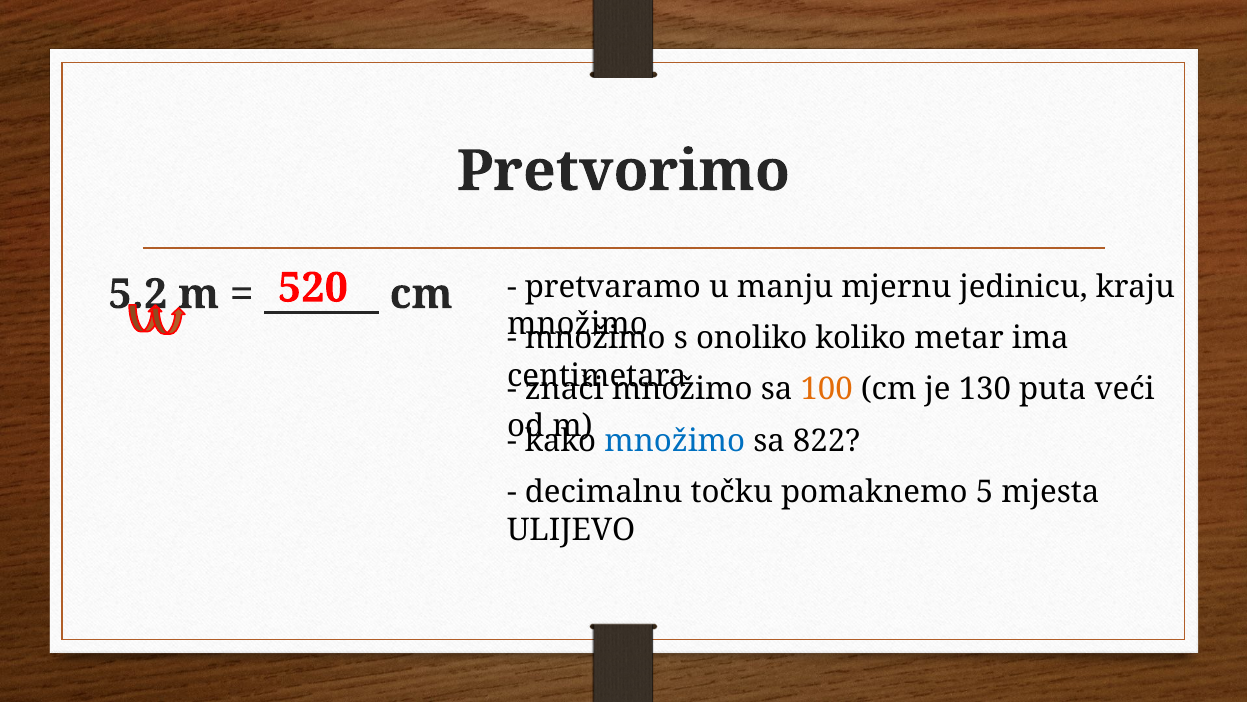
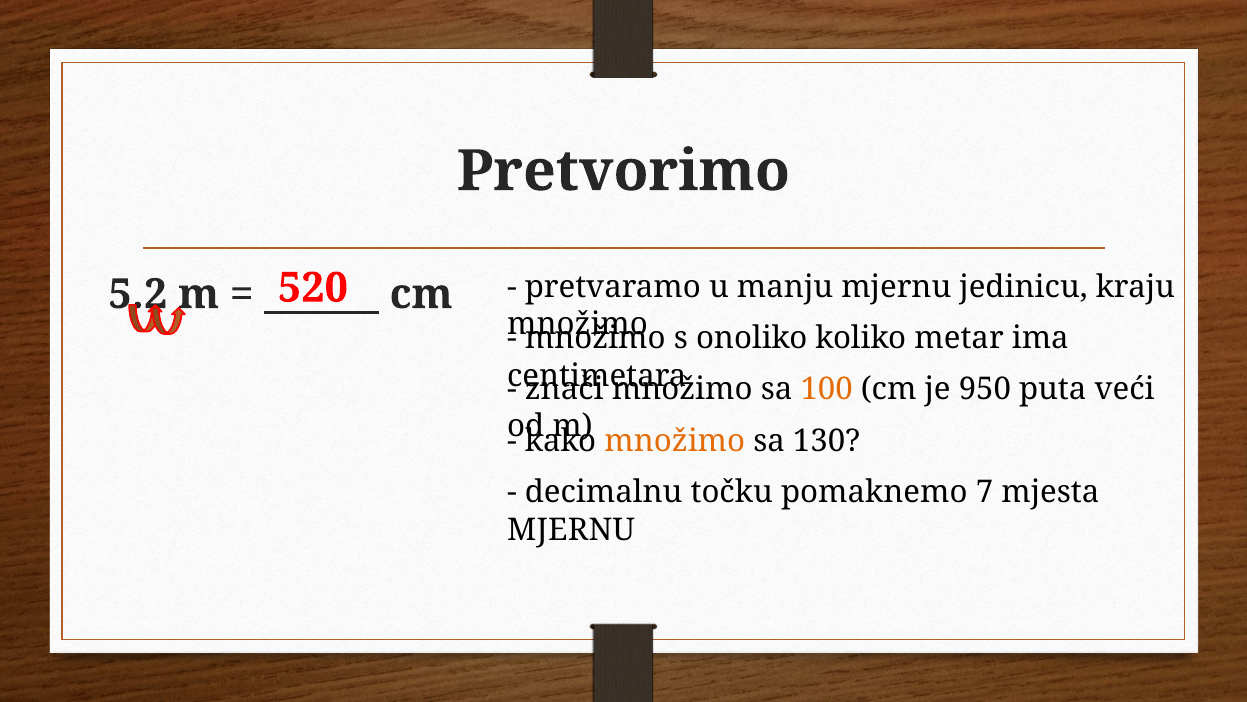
130: 130 -> 950
množimo at (675, 440) colour: blue -> orange
822: 822 -> 130
5: 5 -> 7
ULIJEVO at (571, 530): ULIJEVO -> MJERNU
